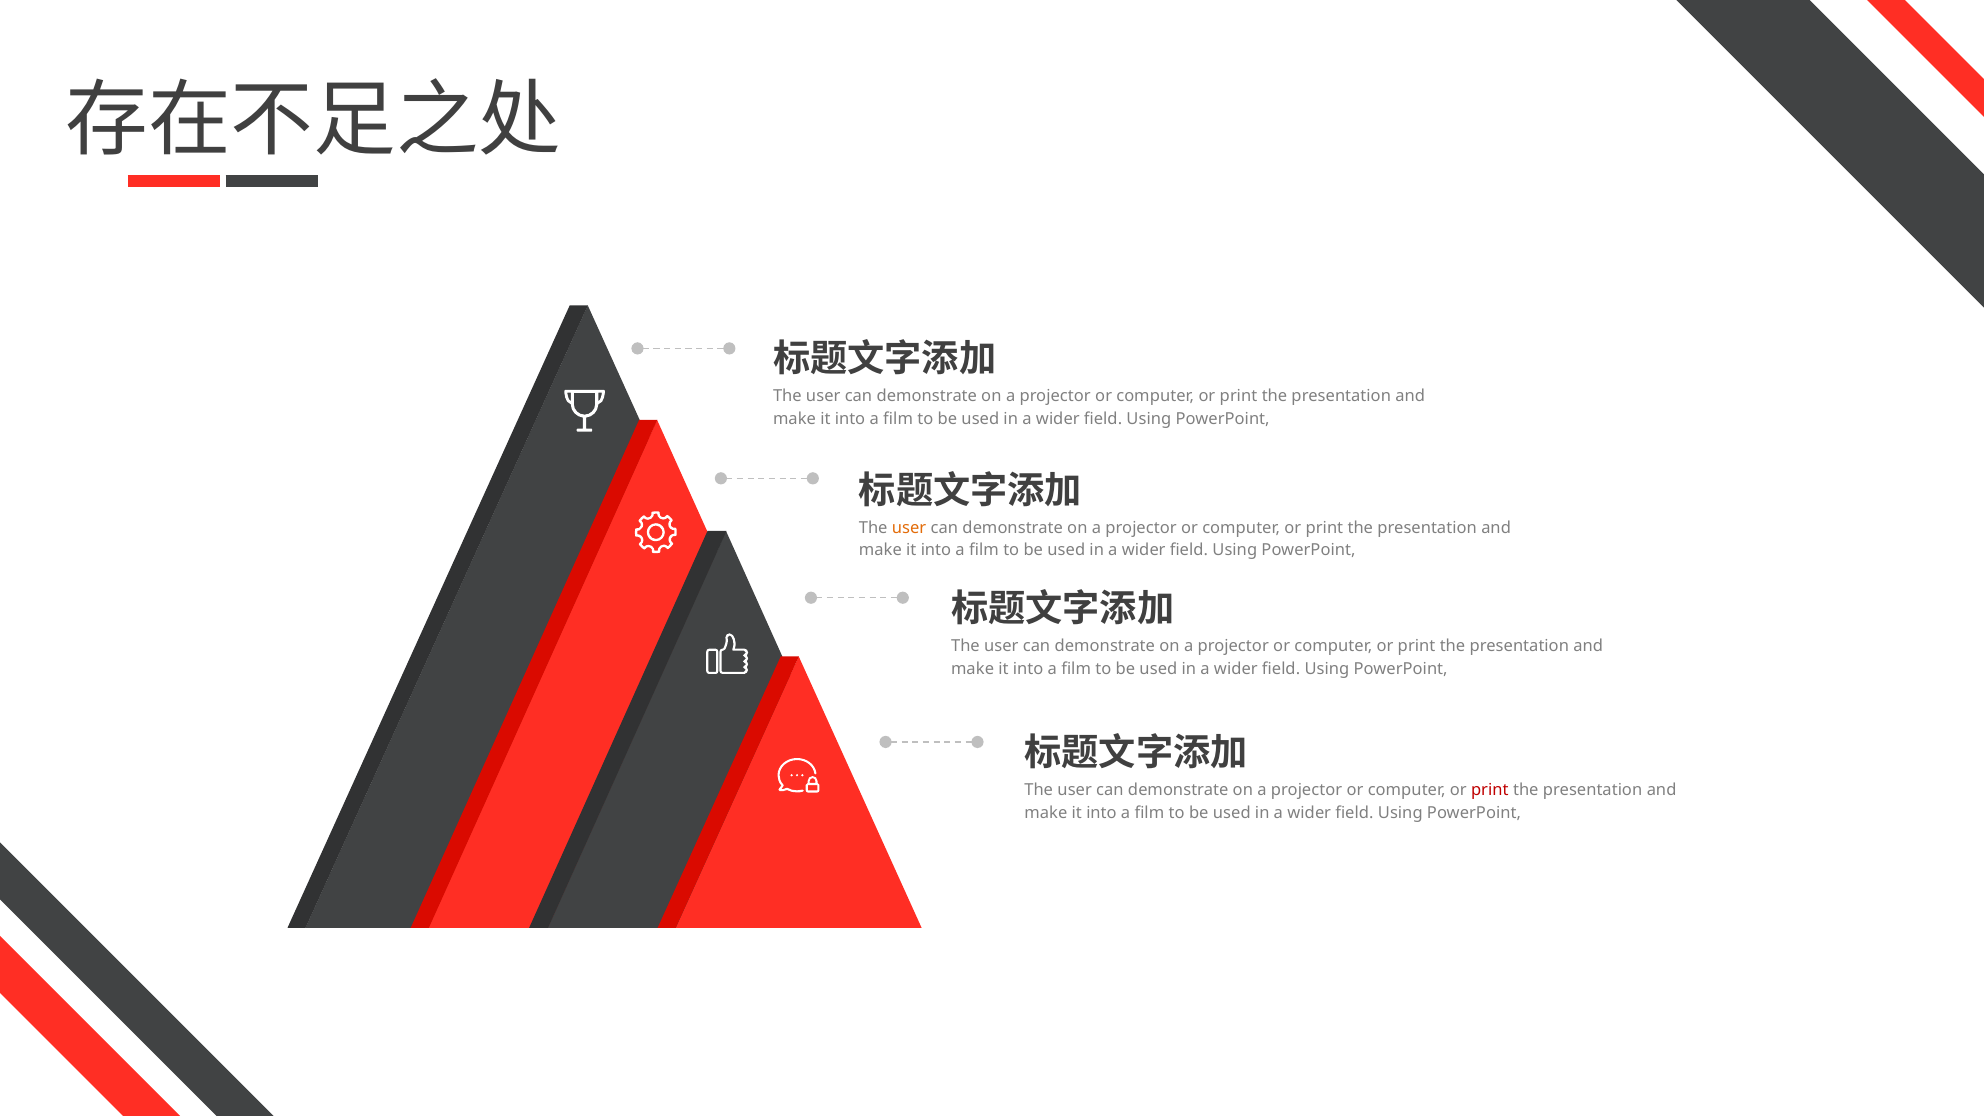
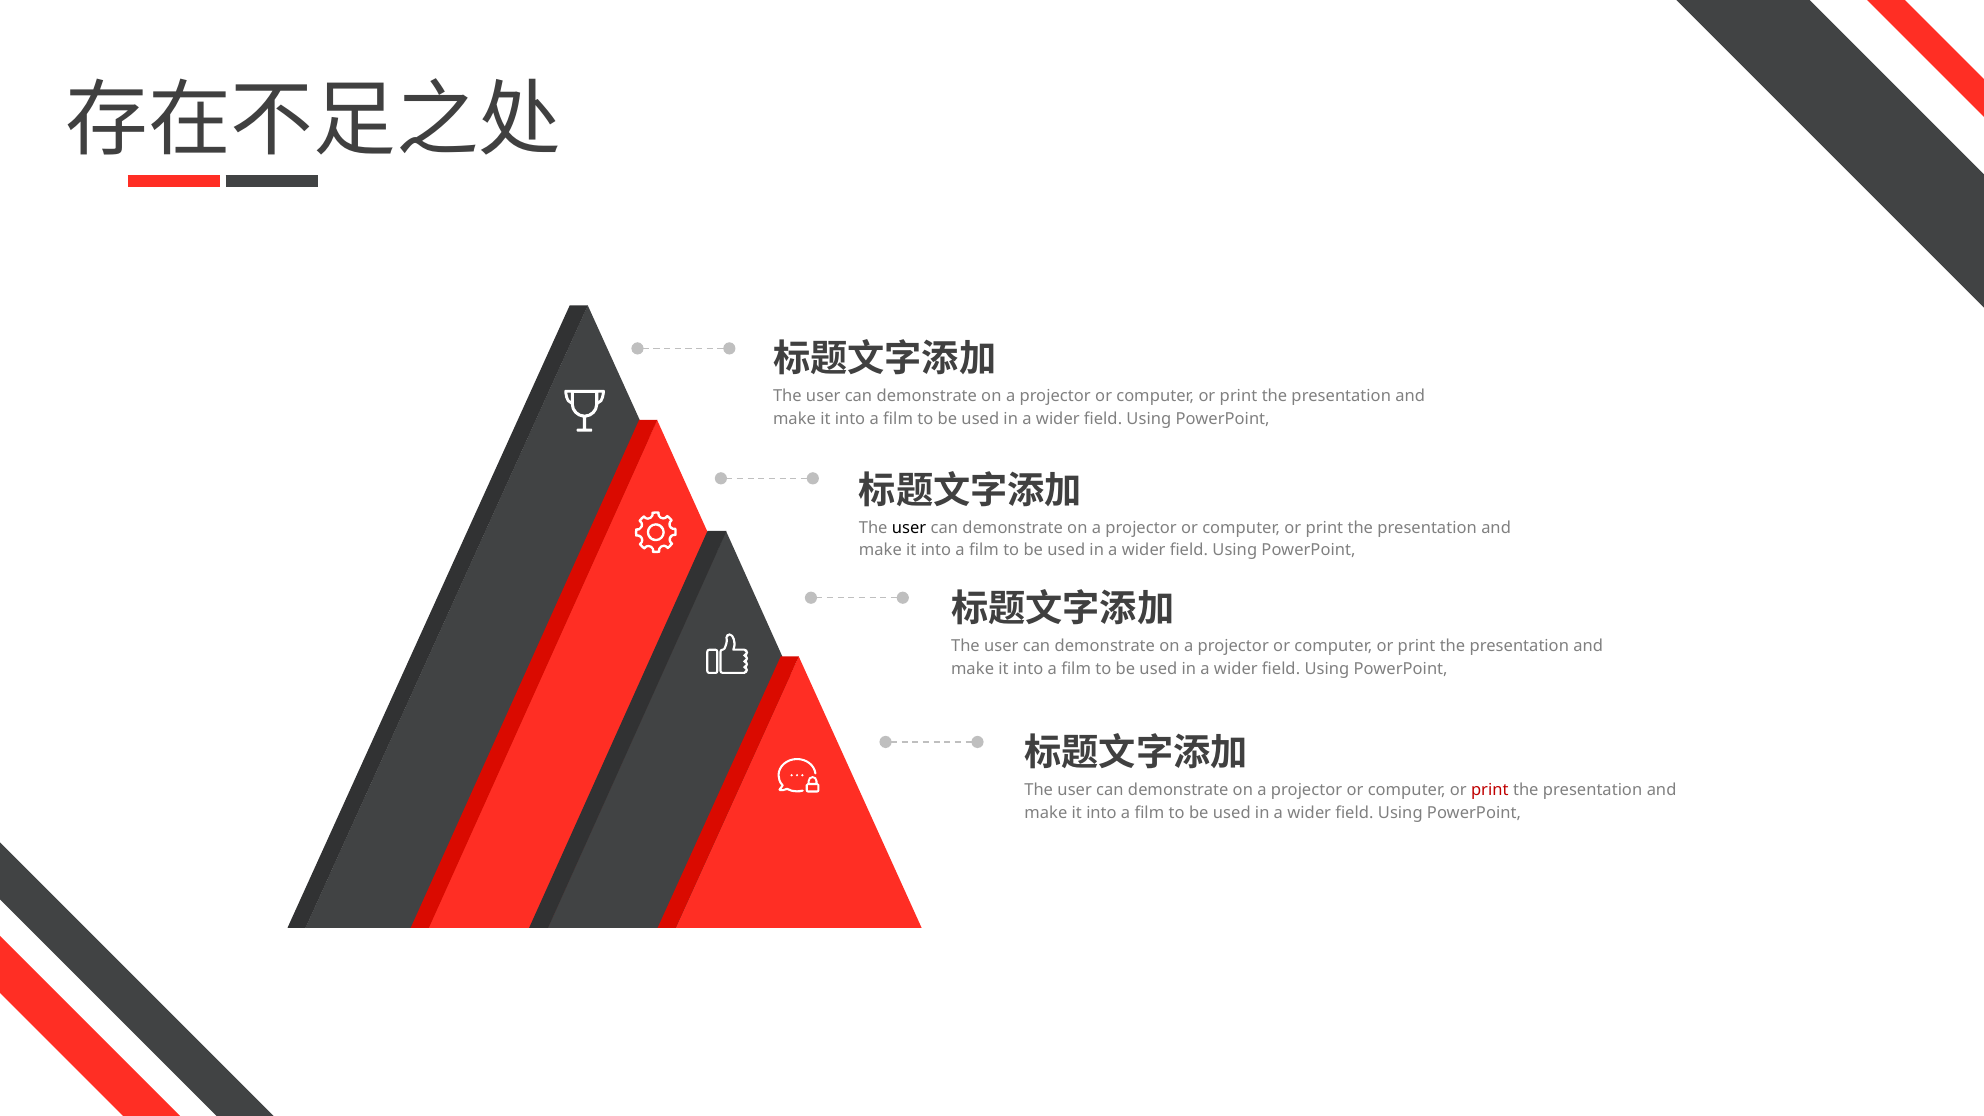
user at (909, 528) colour: orange -> black
